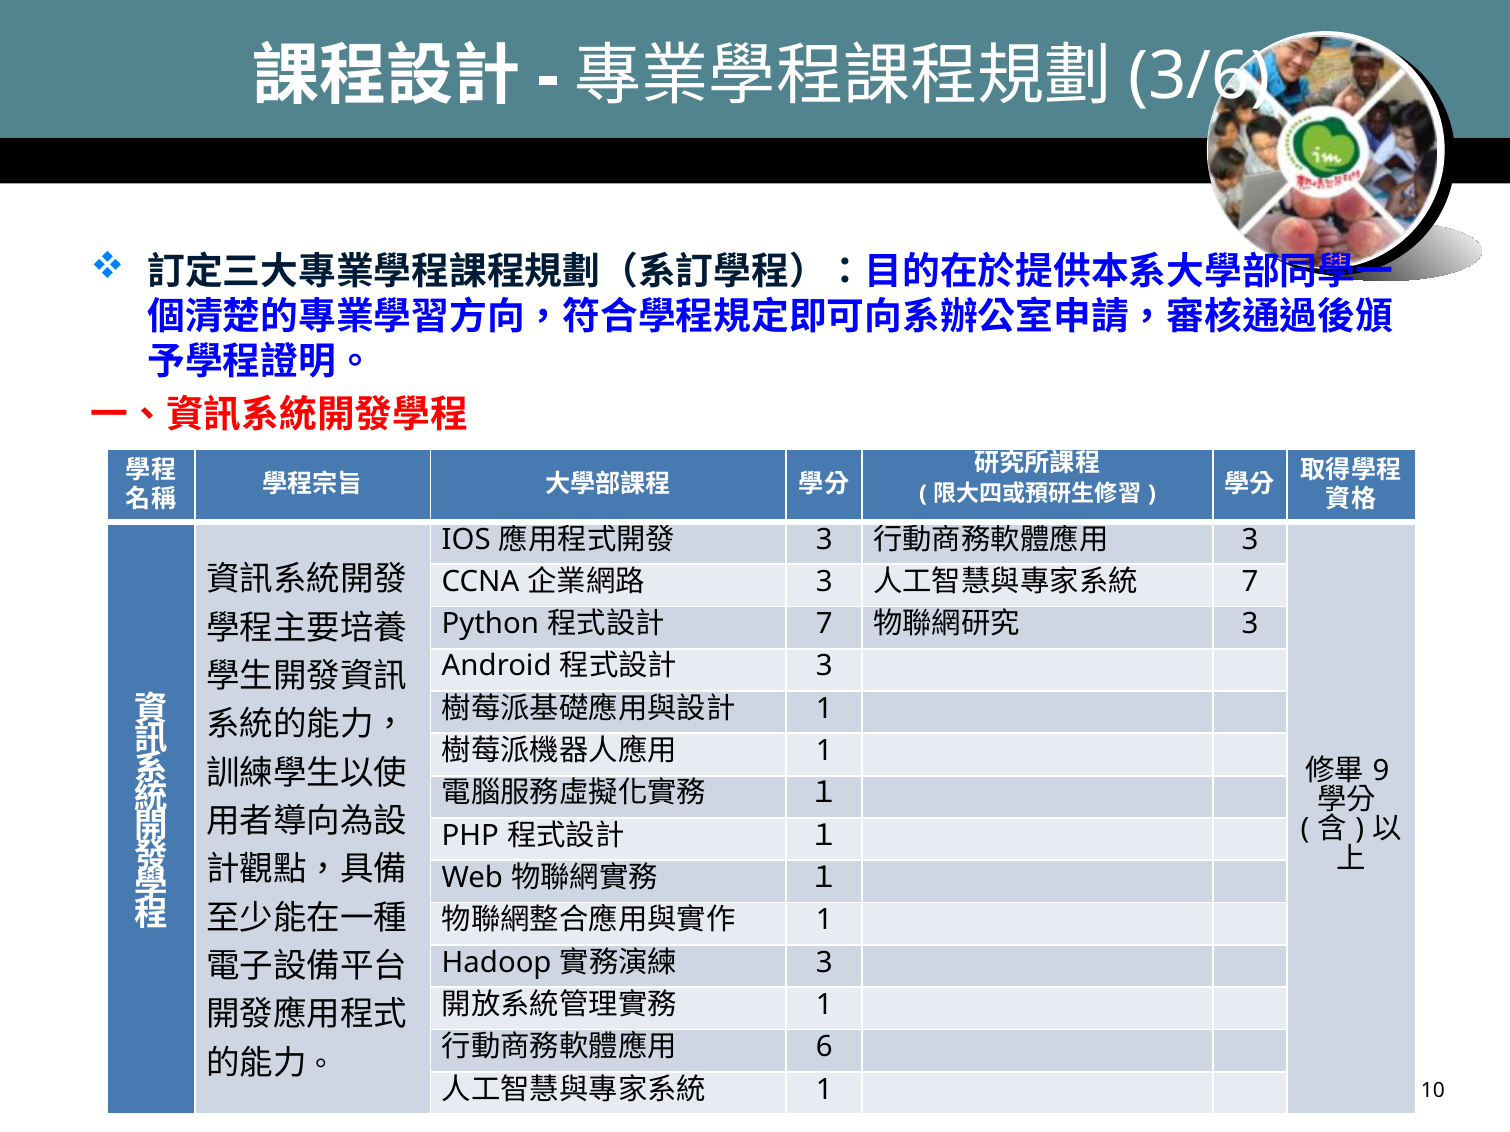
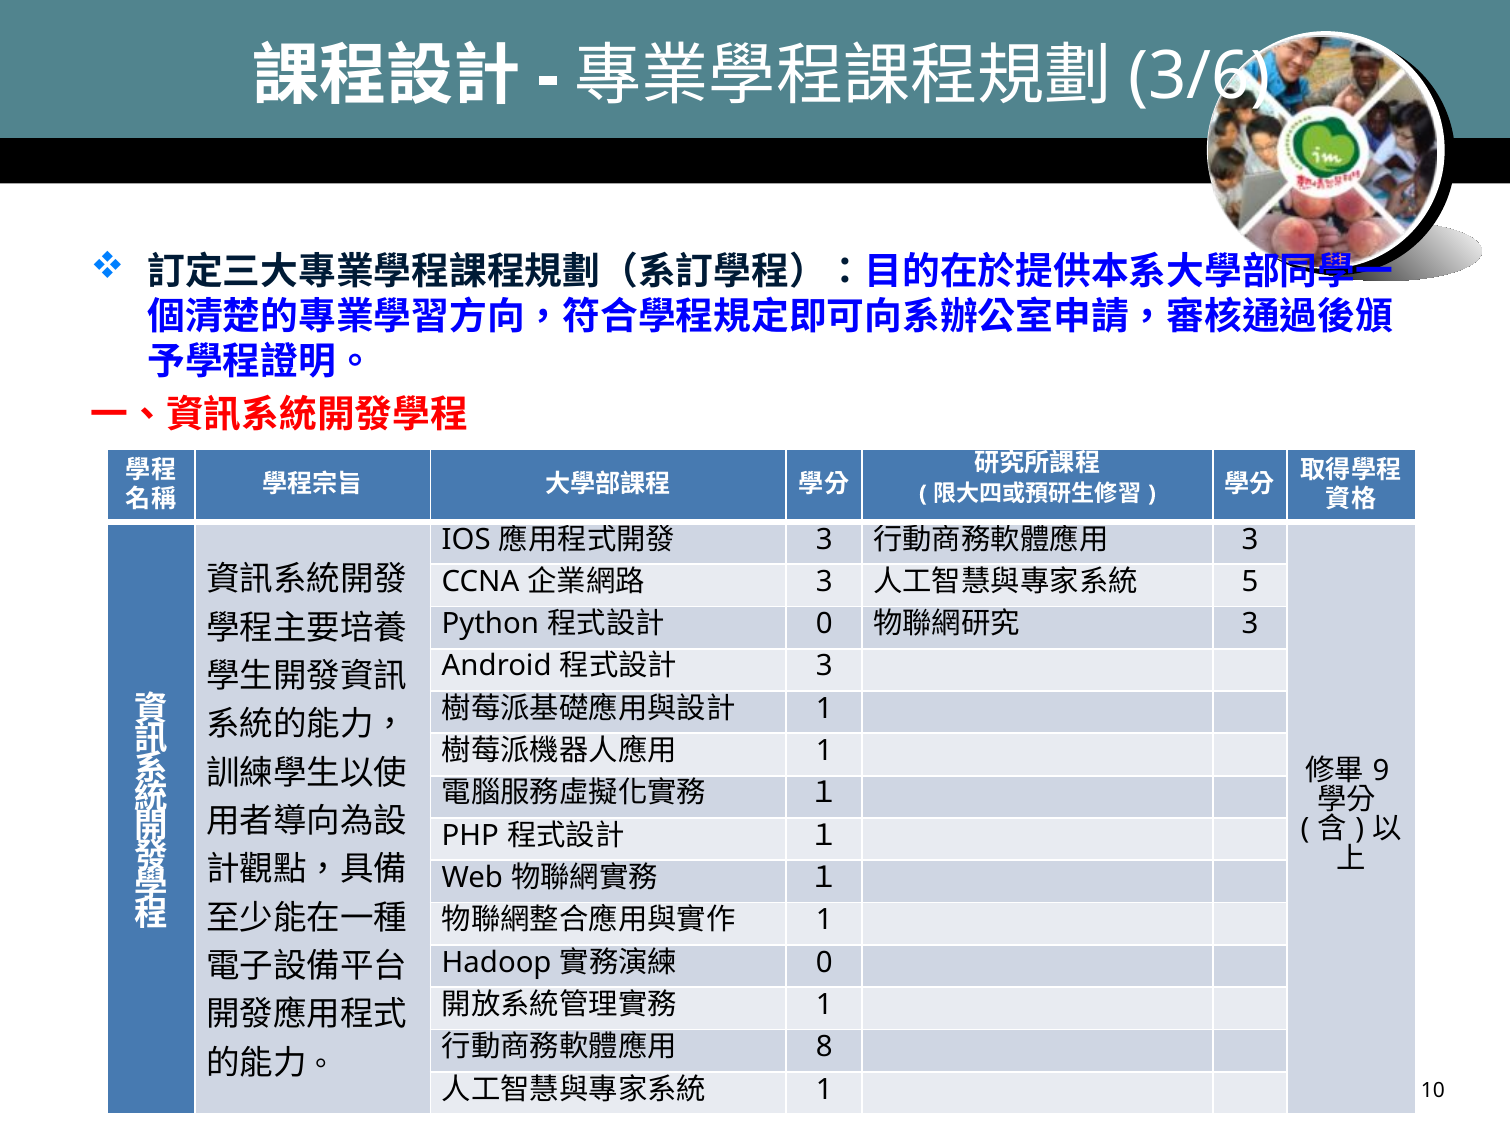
7 at (1250, 582): 7 -> 5
7 at (824, 624): 7 -> 0
3 at (824, 963): 3 -> 0
6: 6 -> 8
